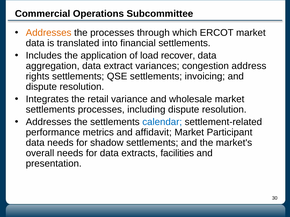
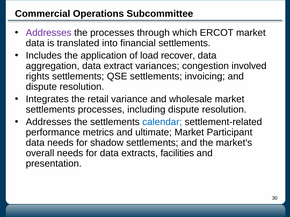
Addresses at (49, 33) colour: orange -> purple
address: address -> involved
affidavit: affidavit -> ultimate
